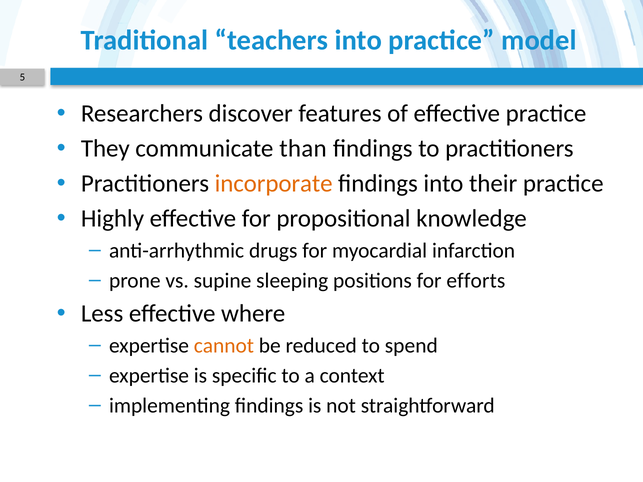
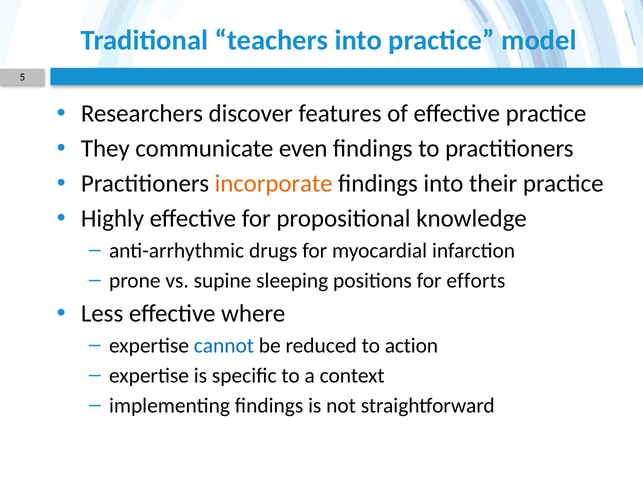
than: than -> even
cannot colour: orange -> blue
spend: spend -> action
